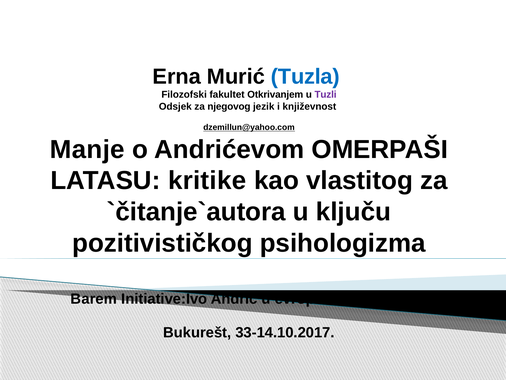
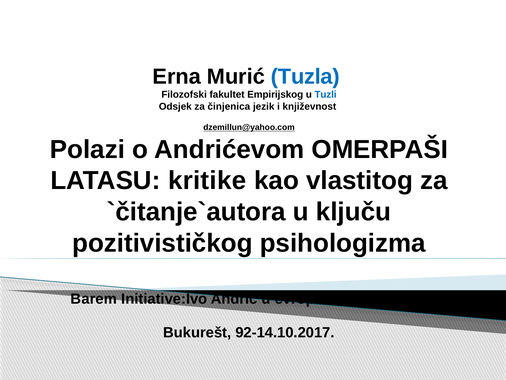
Otkrivanjem: Otkrivanjem -> Empirijskog
Tuzli colour: purple -> blue
njegovog: njegovog -> činjenica
Manje: Manje -> Polazi
33-14.10.2017: 33-14.10.2017 -> 92-14.10.2017
